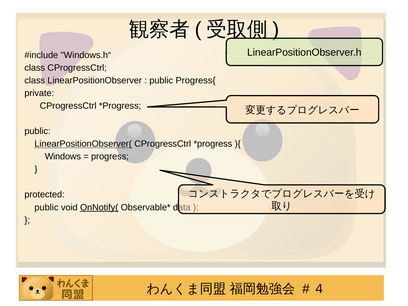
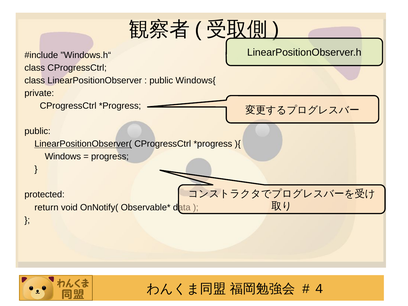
Progress{: Progress{ -> Windows{
public at (46, 207): public -> return
OnNotify( underline: present -> none
